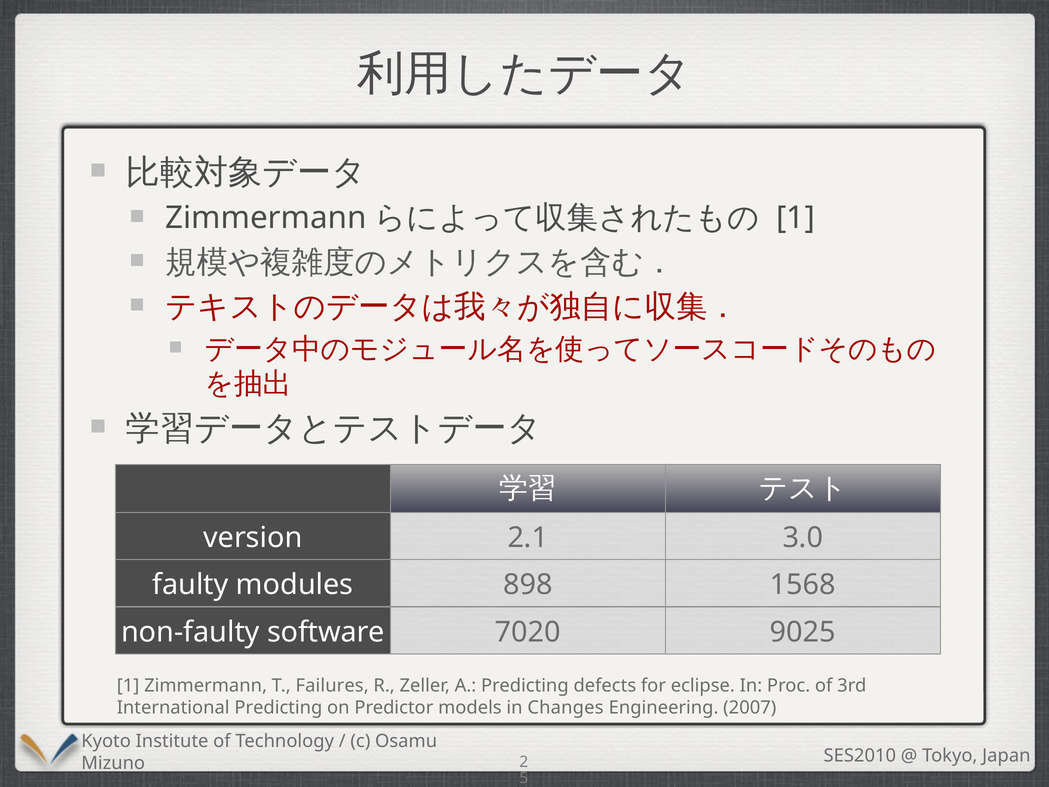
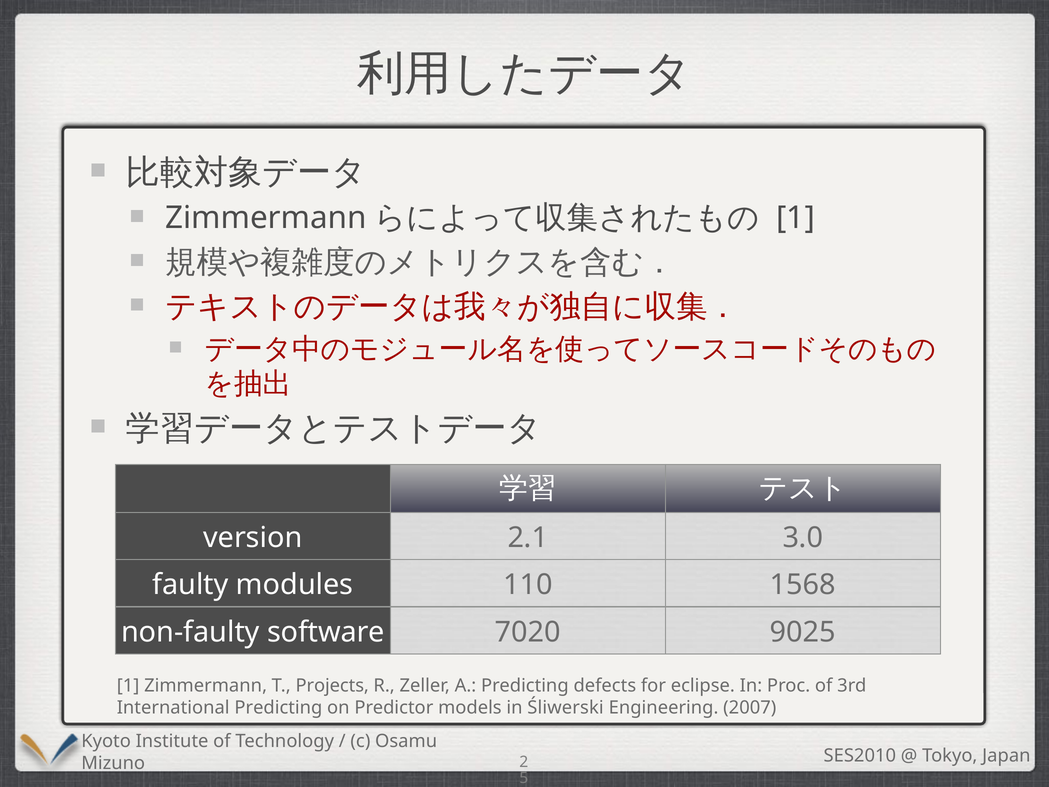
898: 898 -> 110
Failures: Failures -> Projects
Changes: Changes -> Śliwerski
